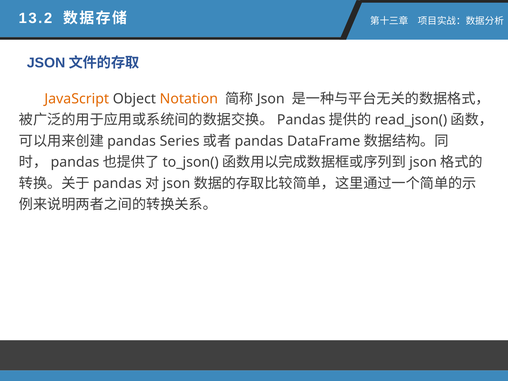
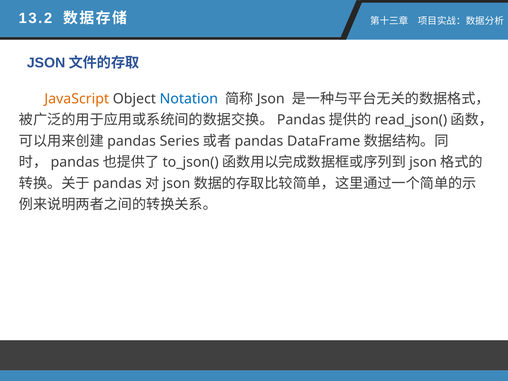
Notation colour: orange -> blue
